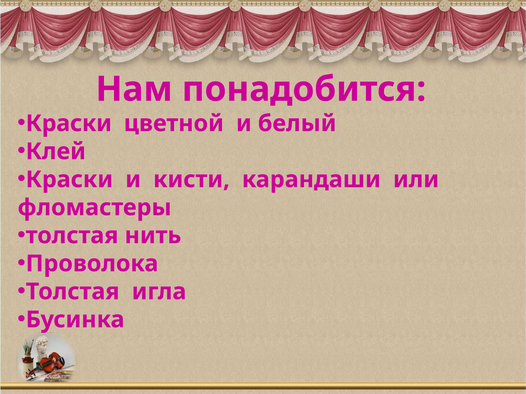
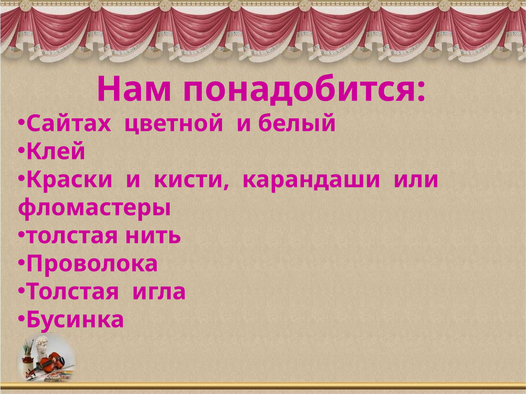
Краски at (69, 124): Краски -> Сайтах
